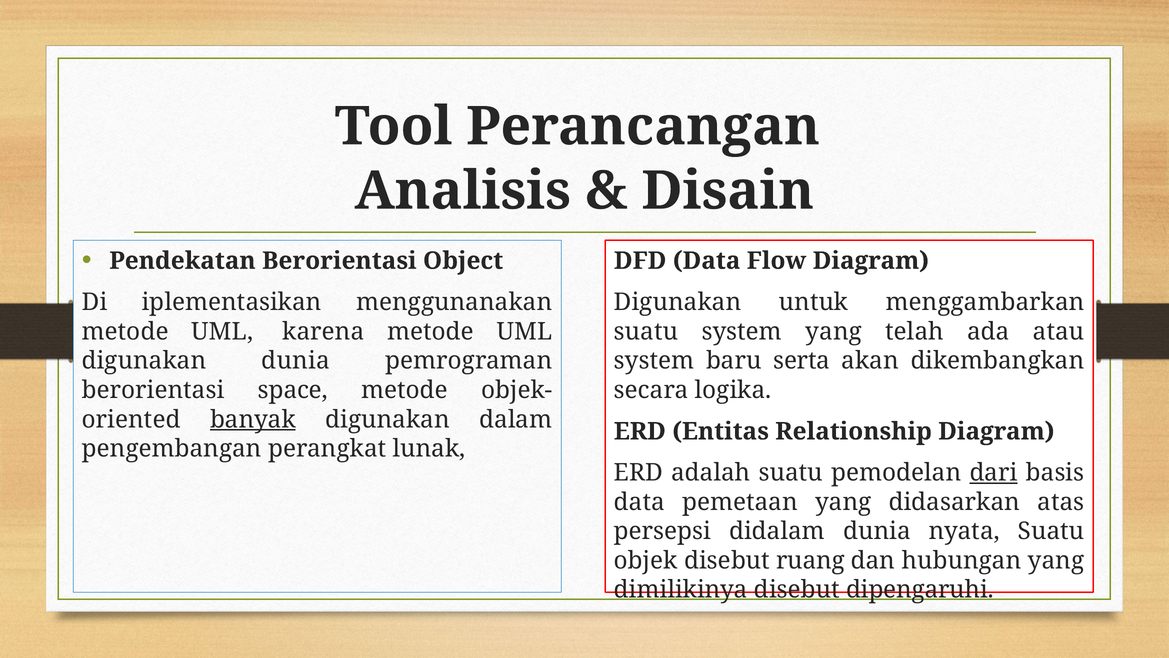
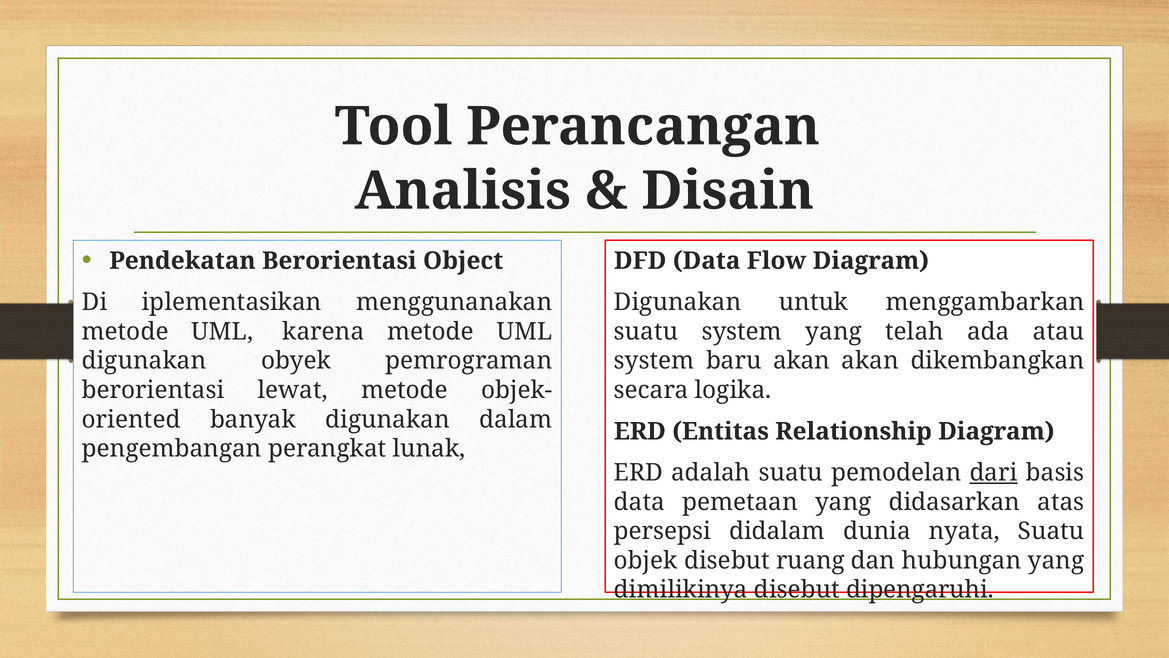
baru serta: serta -> akan
digunakan dunia: dunia -> obyek
space: space -> lewat
banyak underline: present -> none
